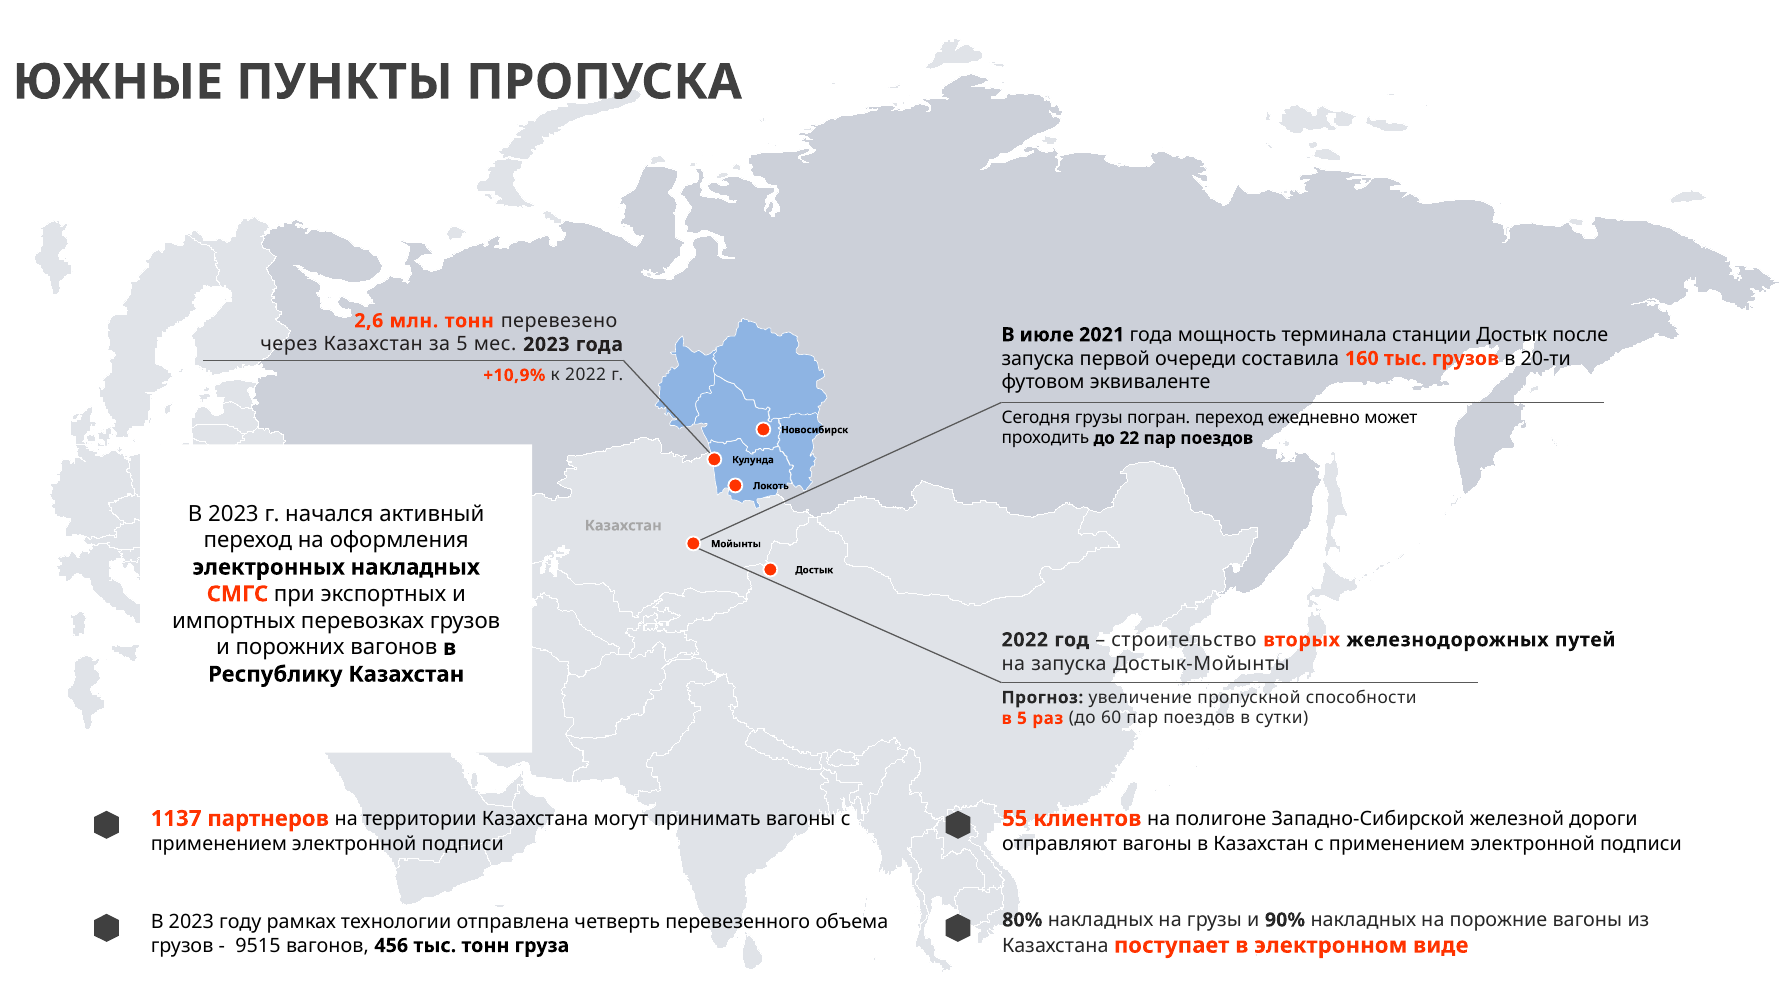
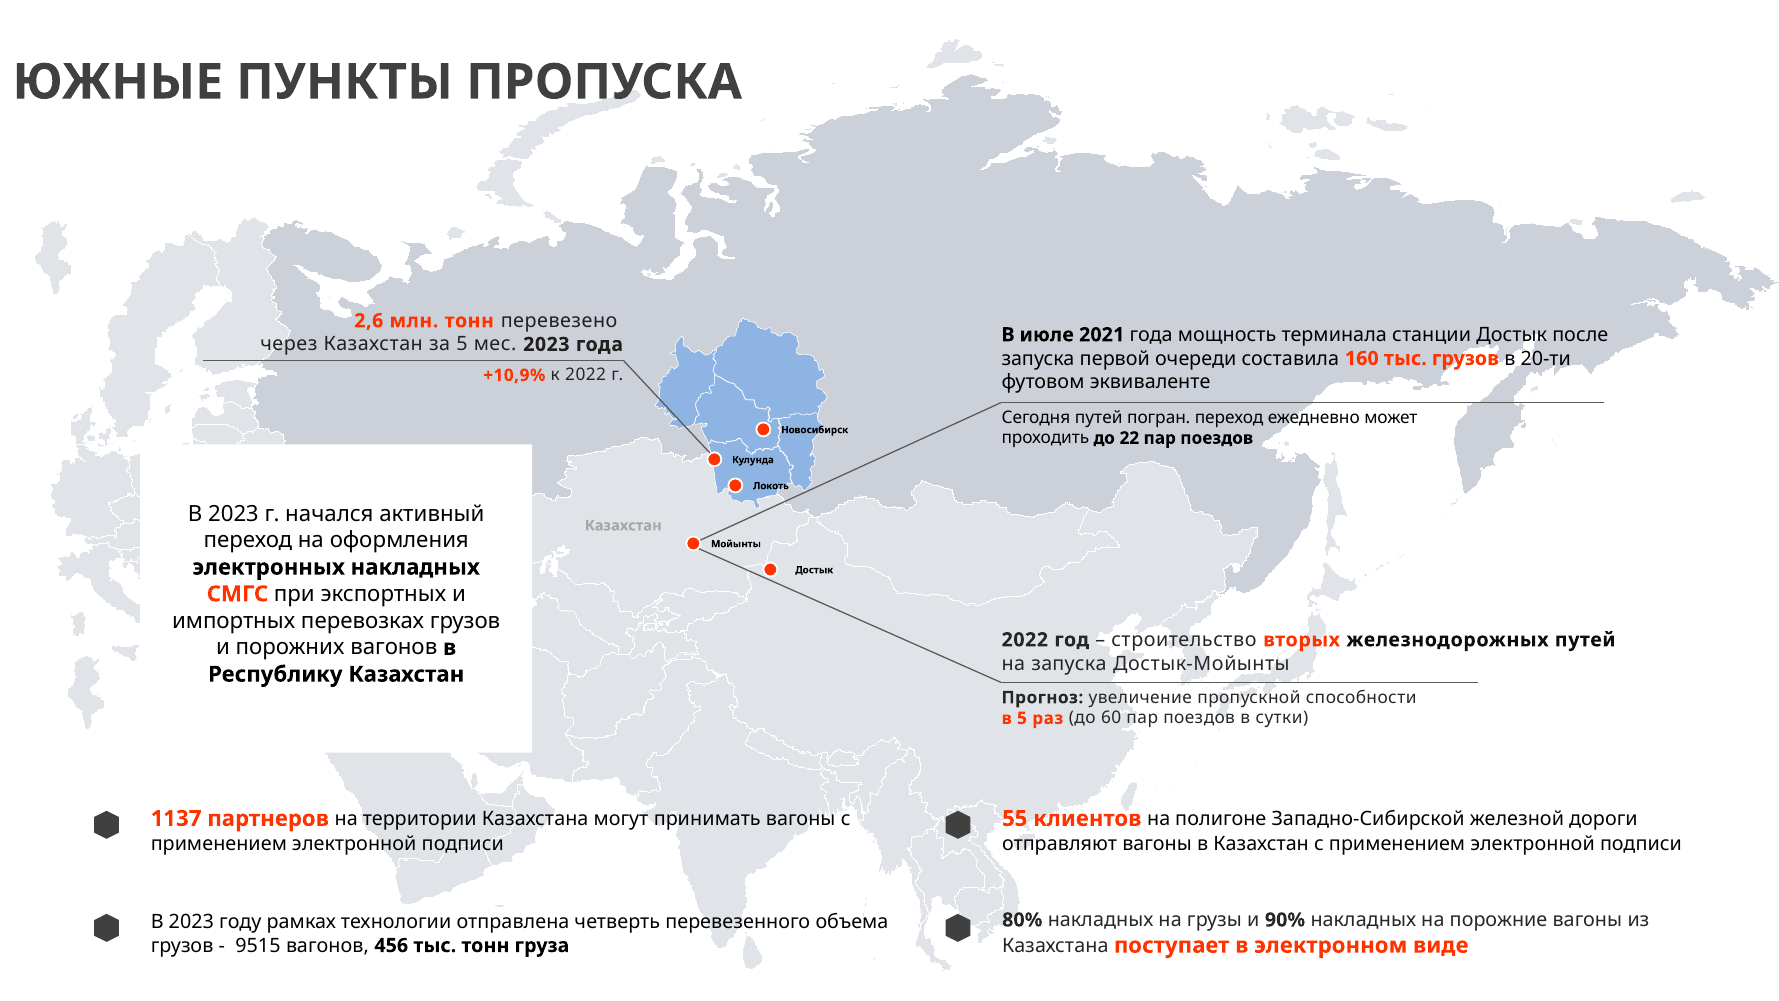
Сегодня грузы: грузы -> путей
